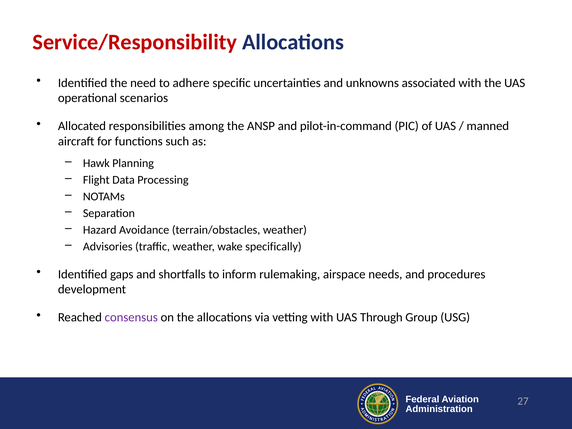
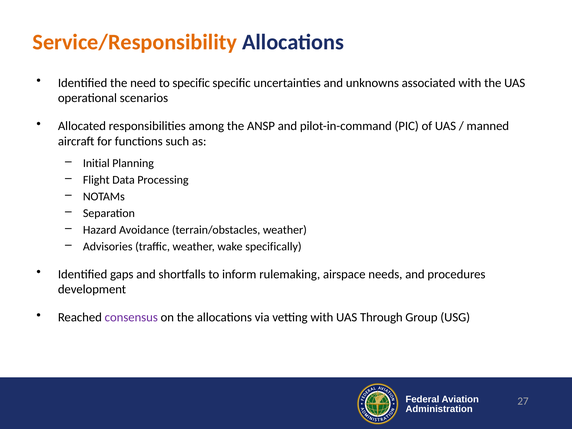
Service/Responsibility colour: red -> orange
to adhere: adhere -> specific
Hawk: Hawk -> Initial
